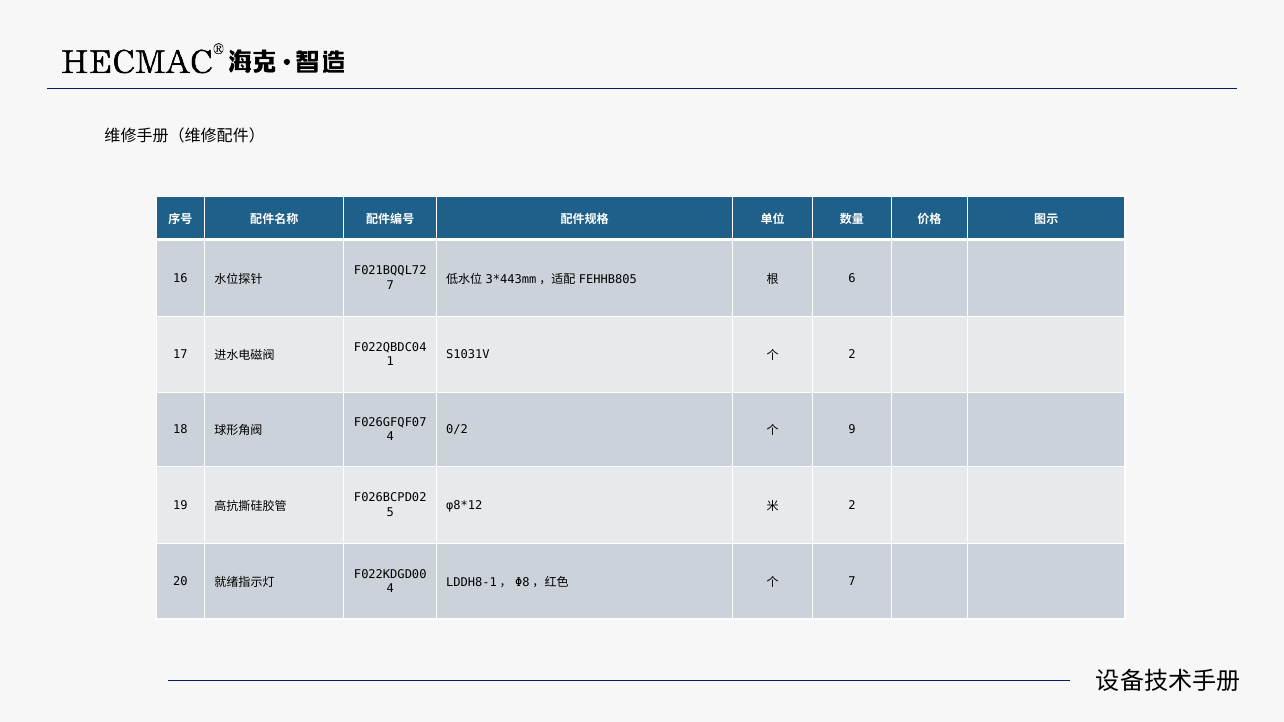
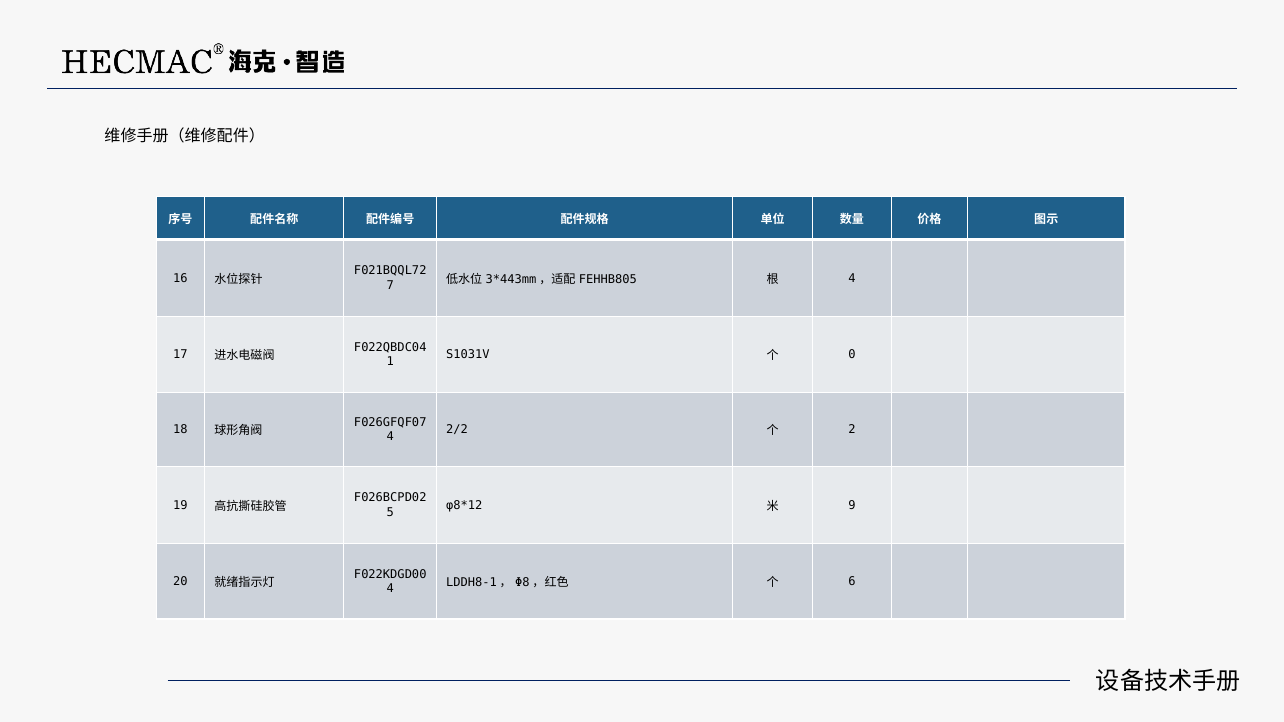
6 at (852, 278): 6 -> 4
2 at (852, 354): 2 -> 0
0/2: 0/2 -> 2/2
9: 9 -> 2
2 at (852, 505): 2 -> 9
7 at (852, 581): 7 -> 6
